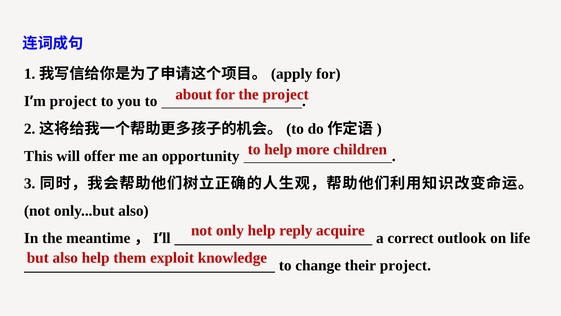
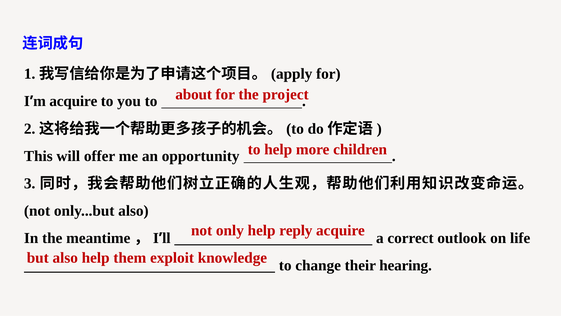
project at (73, 101): project -> acquire
their project: project -> hearing
